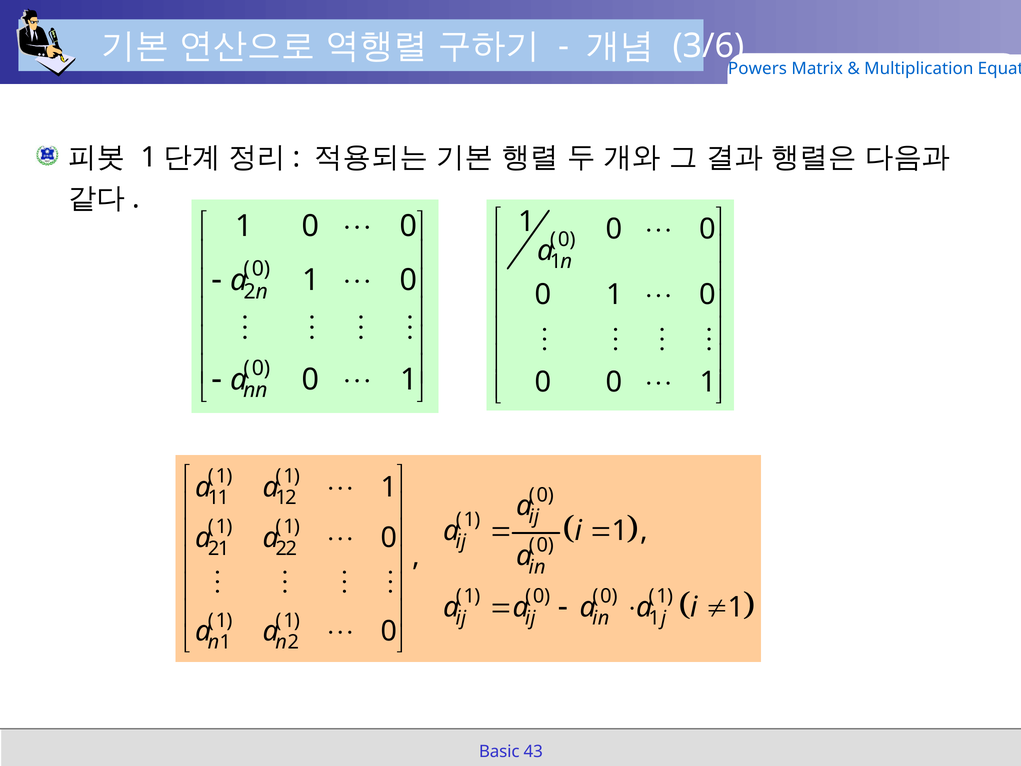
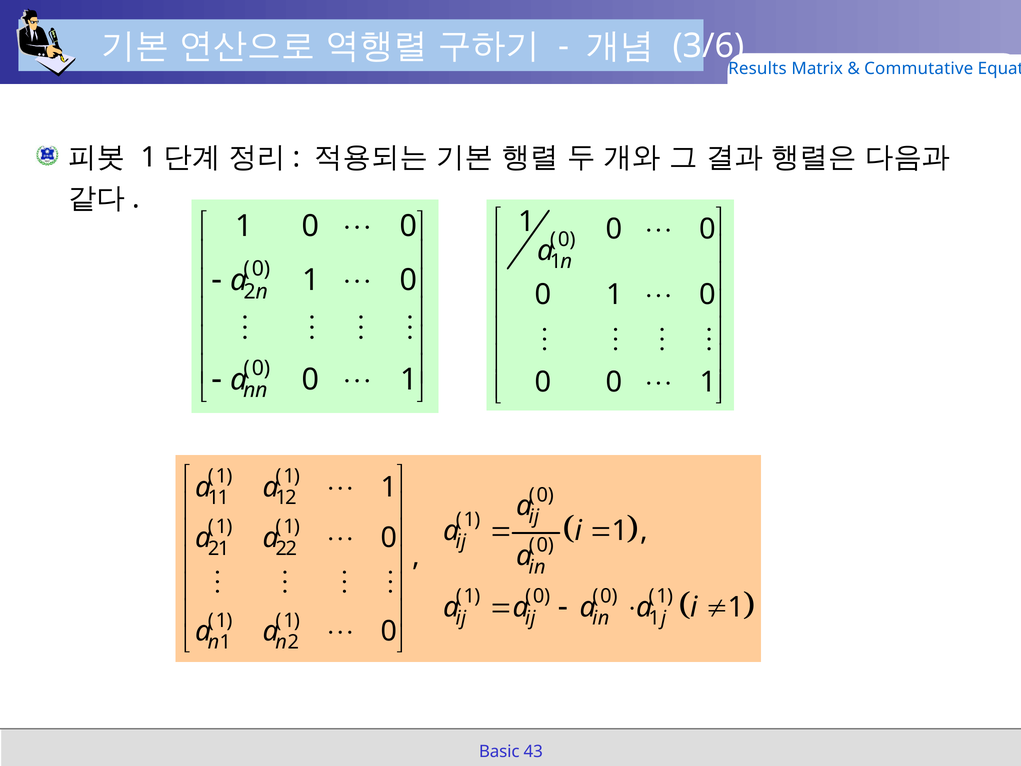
Powers: Powers -> Results
Multiplication: Multiplication -> Commutative
